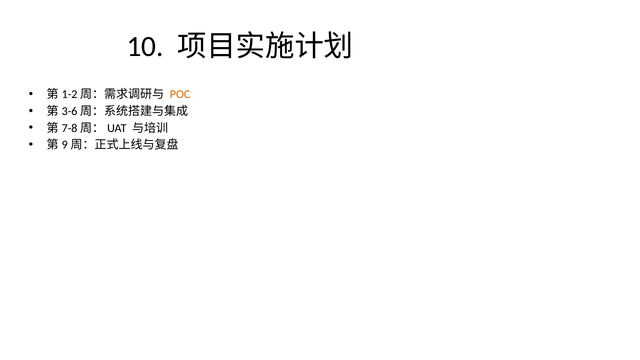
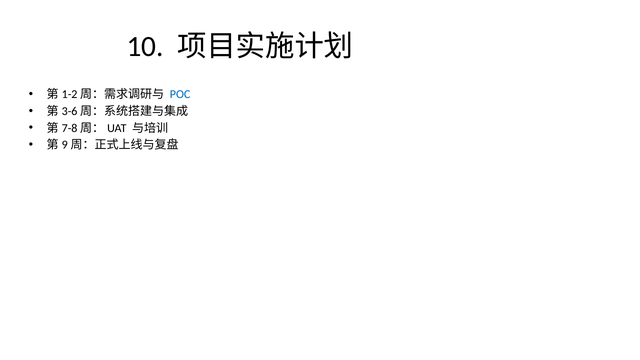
POC colour: orange -> blue
